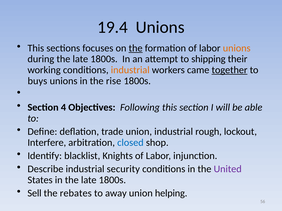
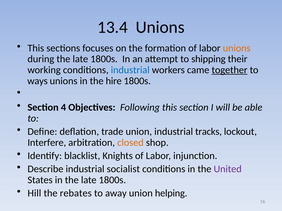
19.4: 19.4 -> 13.4
the at (136, 48) underline: present -> none
industrial at (130, 70) colour: orange -> blue
buys: buys -> ways
rise: rise -> hire
rough: rough -> tracks
closed colour: blue -> orange
security: security -> socialist
Sell: Sell -> Hill
